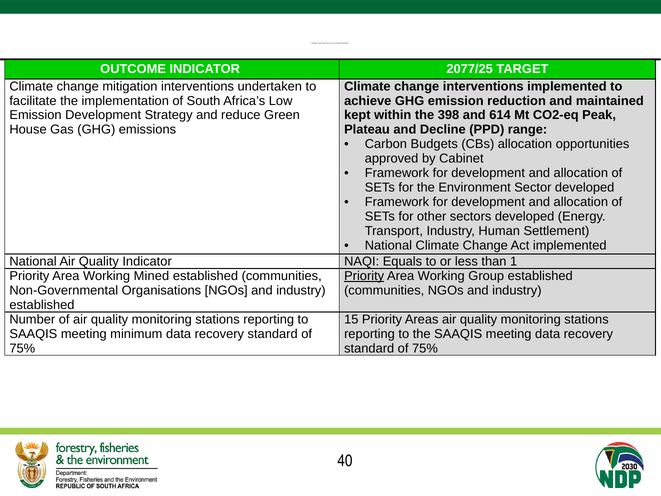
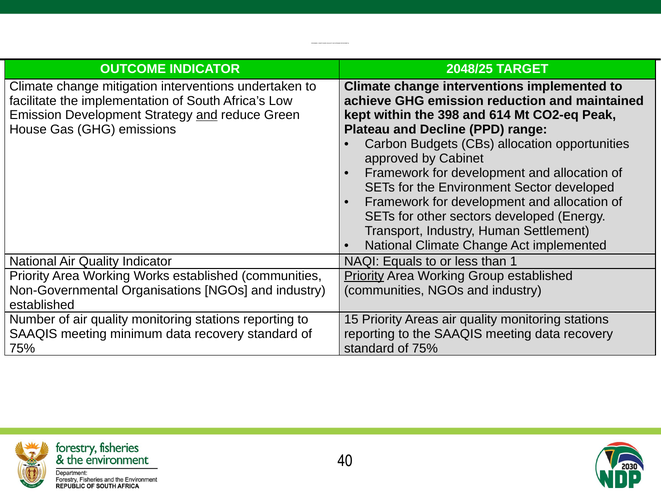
2077/25: 2077/25 -> 2048/25
and at (207, 115) underline: none -> present
Mined: Mined -> Works
